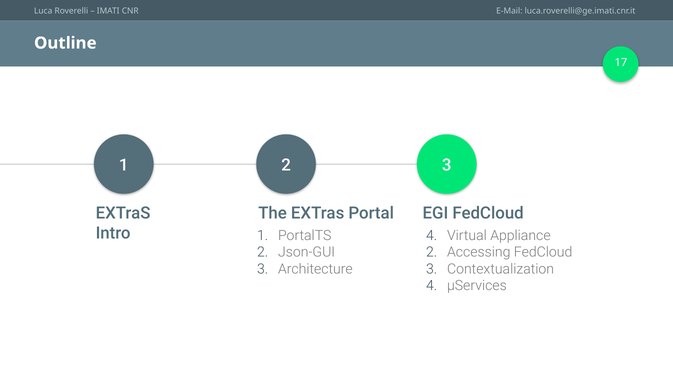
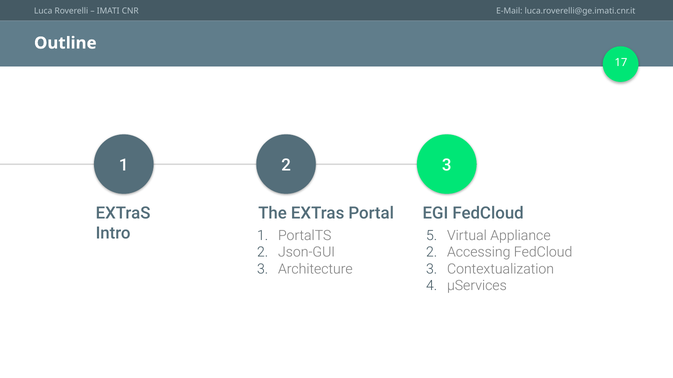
Intro 4: 4 -> 5
